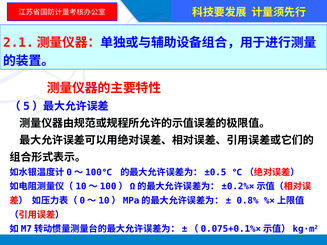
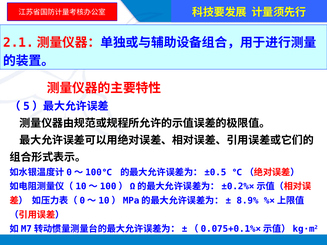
0.8%: 0.8% -> 8.9%
